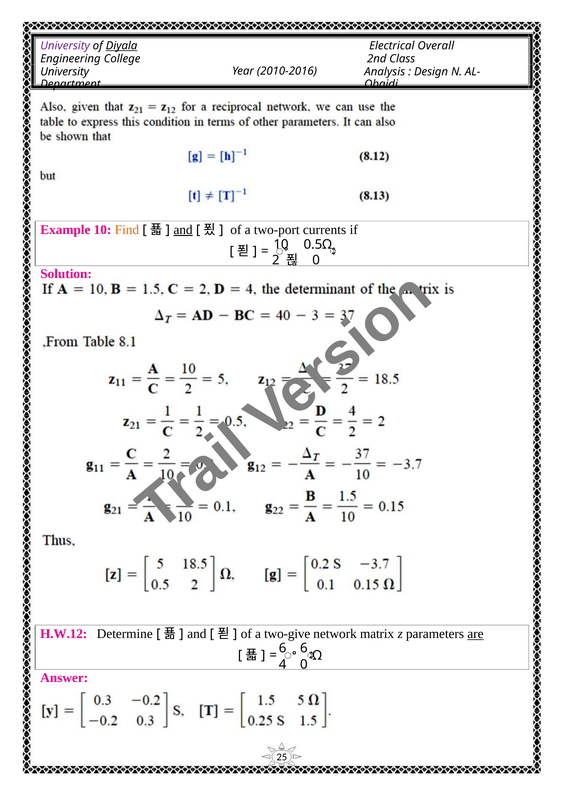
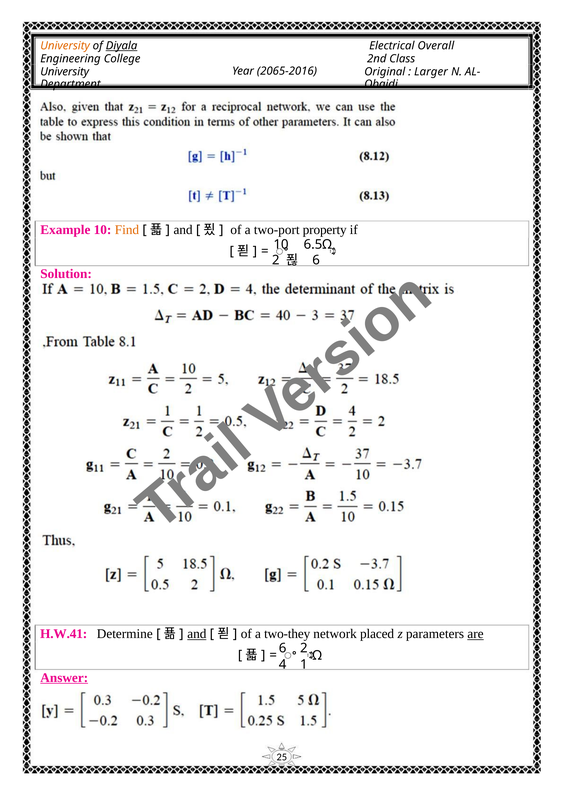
University at (65, 46) colour: purple -> orange
2010-2016: 2010-2016 -> 2065-2016
Analysis: Analysis -> Original
Design: Design -> Larger
and at (183, 230) underline: present -> none
currents: currents -> property
0.5Ω: 0.5Ω -> 6.5Ω
0 at (316, 260): 0 -> 6
H.W.12: H.W.12 -> H.W.41
and at (197, 634) underline: none -> present
two-give: two-give -> two-they
matrix: matrix -> placed
6 6: 6 -> 2
4 0: 0 -> 1
Answer underline: none -> present
